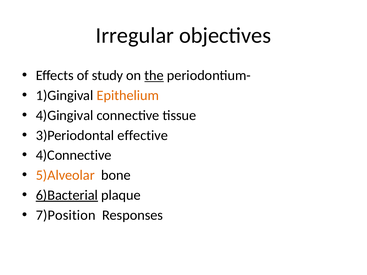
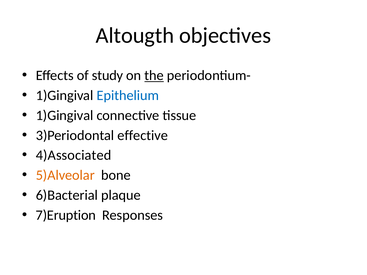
Irregular: Irregular -> Altougth
Epithelium colour: orange -> blue
4)Gingival at (65, 116): 4)Gingival -> 1)Gingival
4)Connective: 4)Connective -> 4)Associated
6)Bacterial underline: present -> none
7)Position: 7)Position -> 7)Eruption
